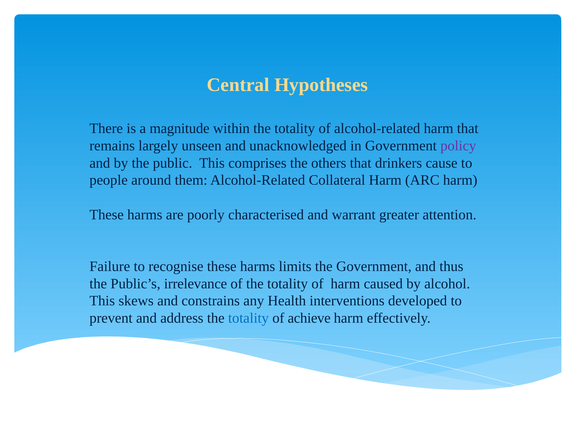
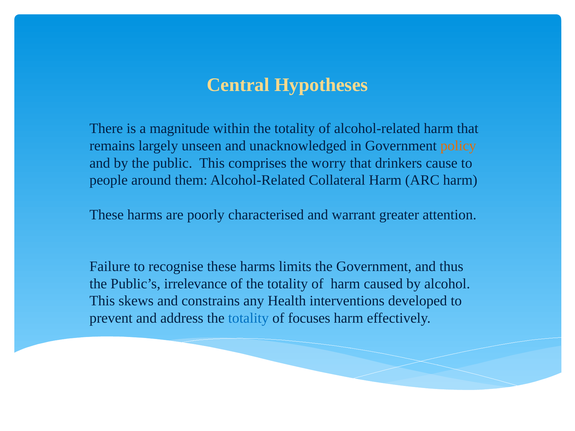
policy colour: purple -> orange
others: others -> worry
achieve: achieve -> focuses
